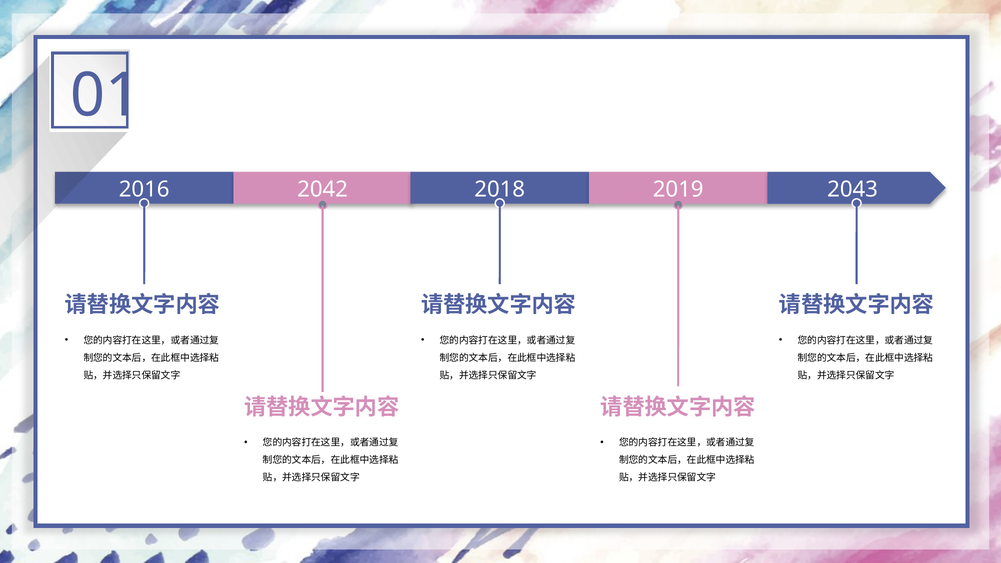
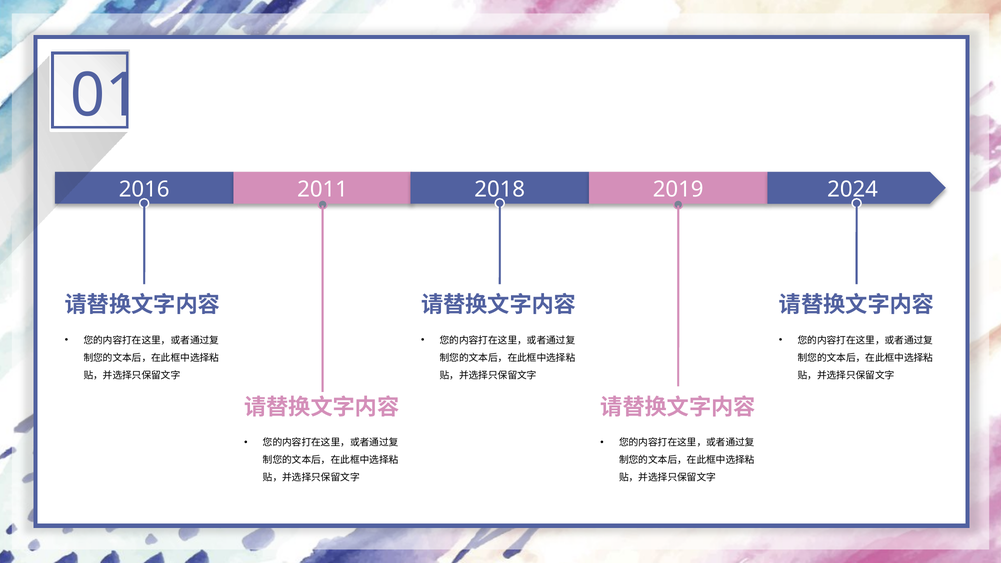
2042: 2042 -> 2011
2043: 2043 -> 2024
